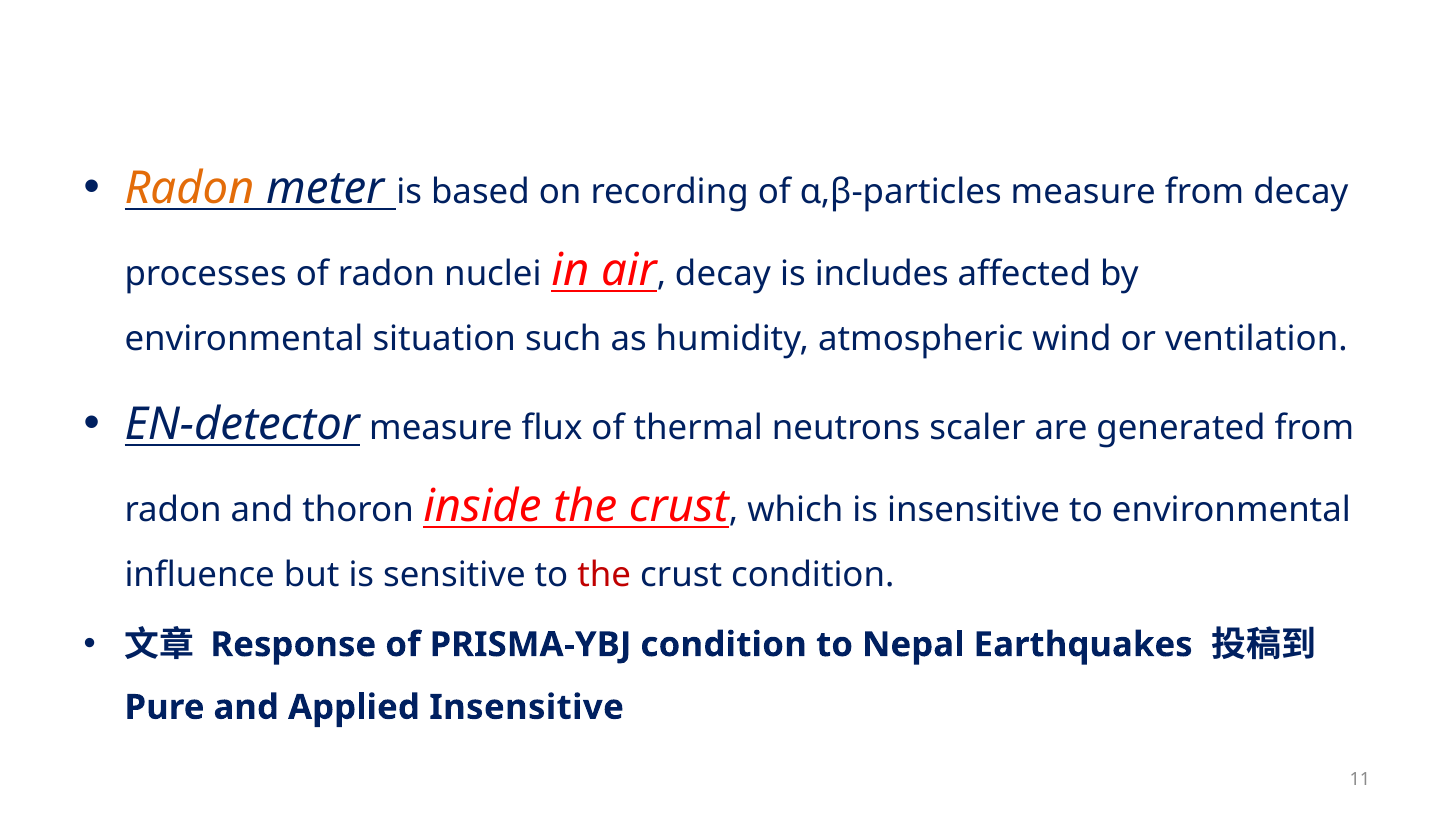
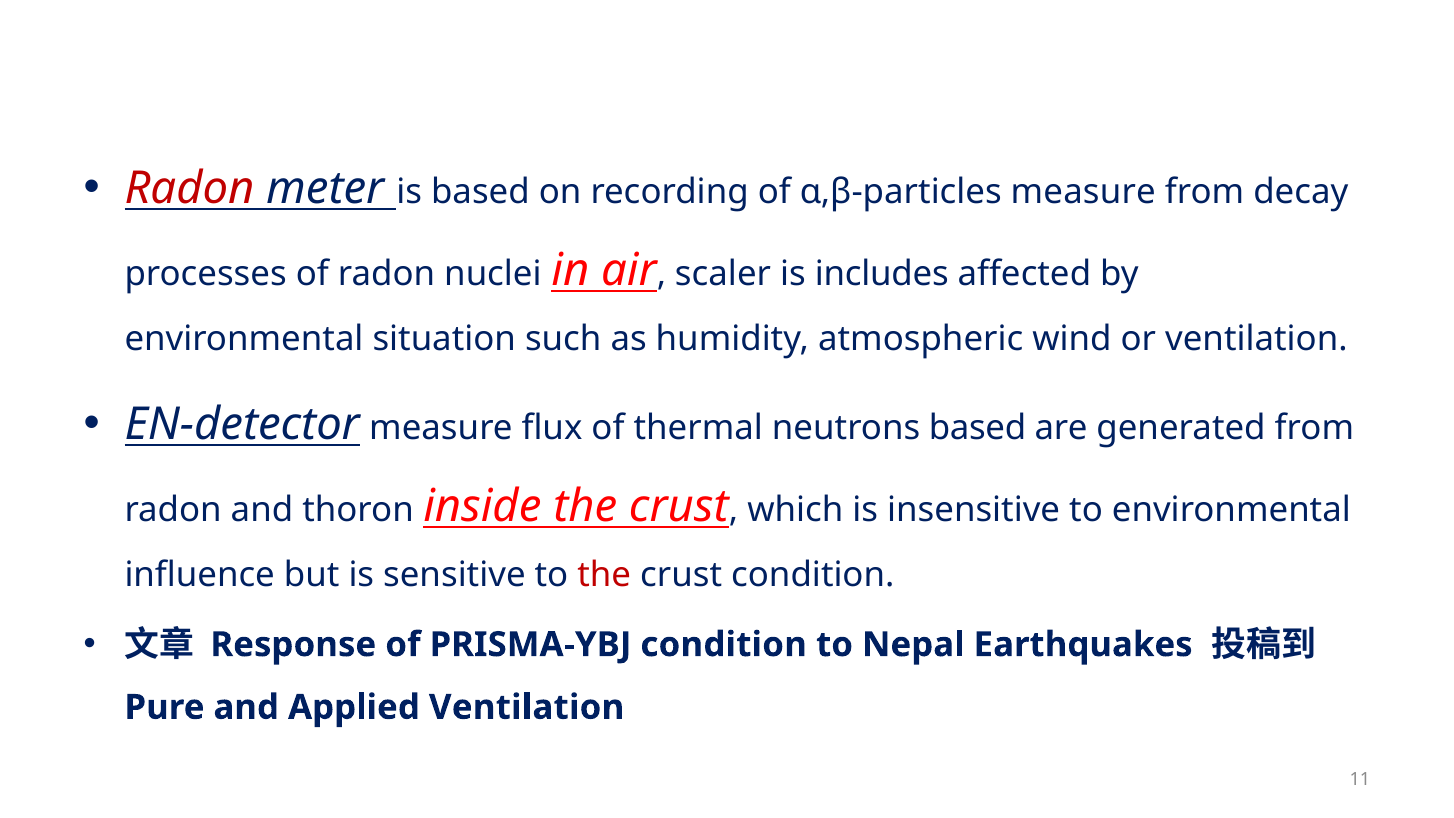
Radon at (189, 189) colour: orange -> red
decay at (723, 274): decay -> scaler
neutrons scaler: scaler -> based
Applied Insensitive: Insensitive -> Ventilation
